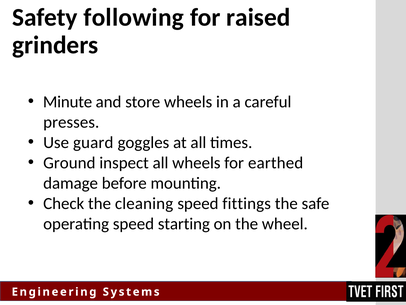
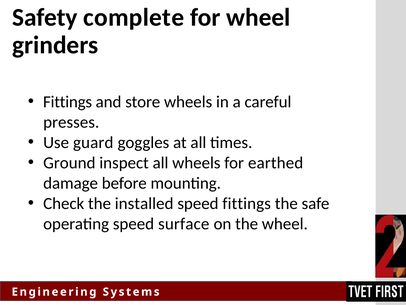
following: following -> complete
for raised: raised -> wheel
Minute at (68, 102): Minute -> Fittings
cleaning: cleaning -> installed
starting: starting -> surface
